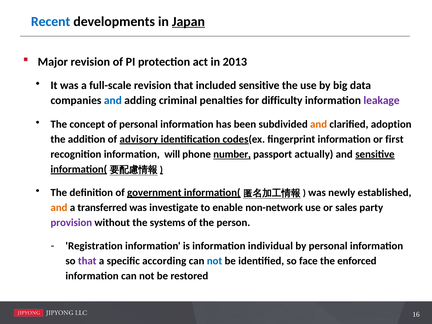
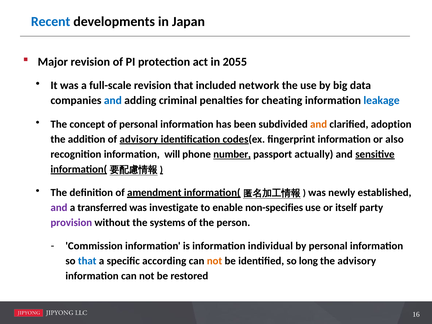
Japan underline: present -> none
2013: 2013 -> 2055
included sensitive: sensitive -> network
difficulty: difficulty -> cheating
leakage colour: purple -> blue
first: first -> also
government: government -> amendment
and at (59, 208) colour: orange -> purple
non-network: non-network -> non-specifies
sales: sales -> itself
Registration: Registration -> Commission
that at (87, 261) colour: purple -> blue
not at (215, 261) colour: blue -> orange
face: face -> long
the enforced: enforced -> advisory
